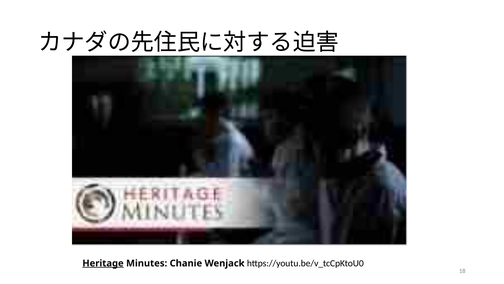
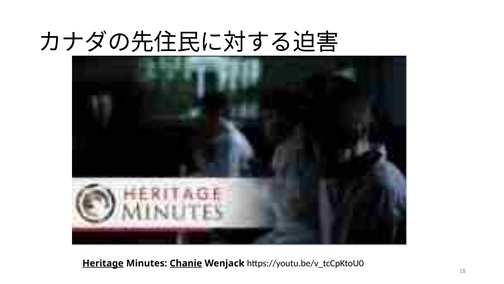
Chanie underline: none -> present
